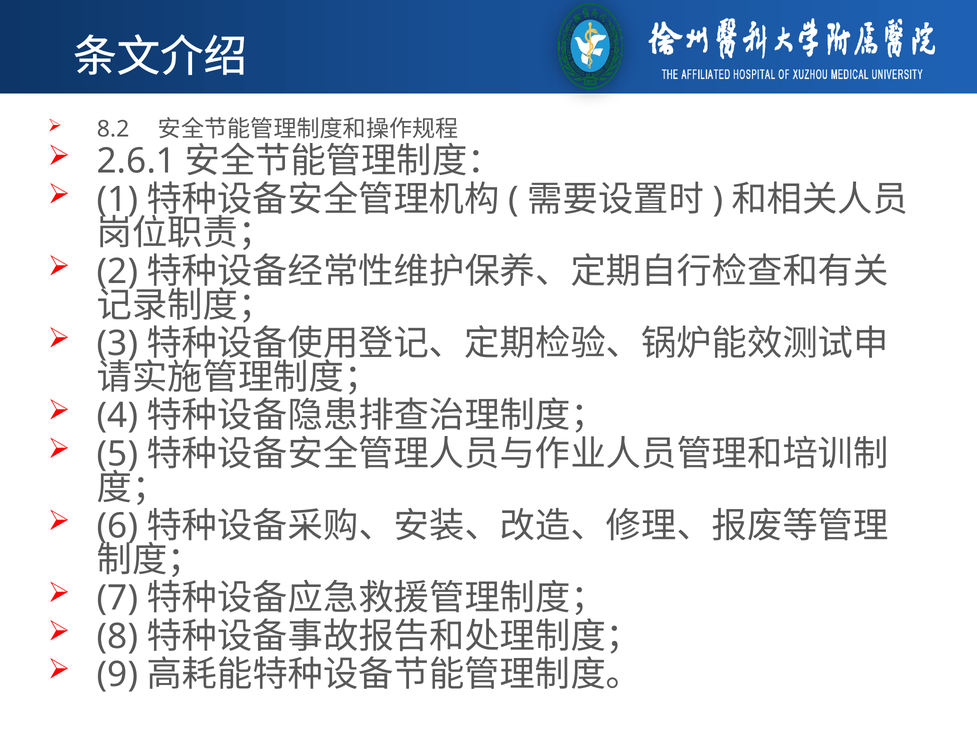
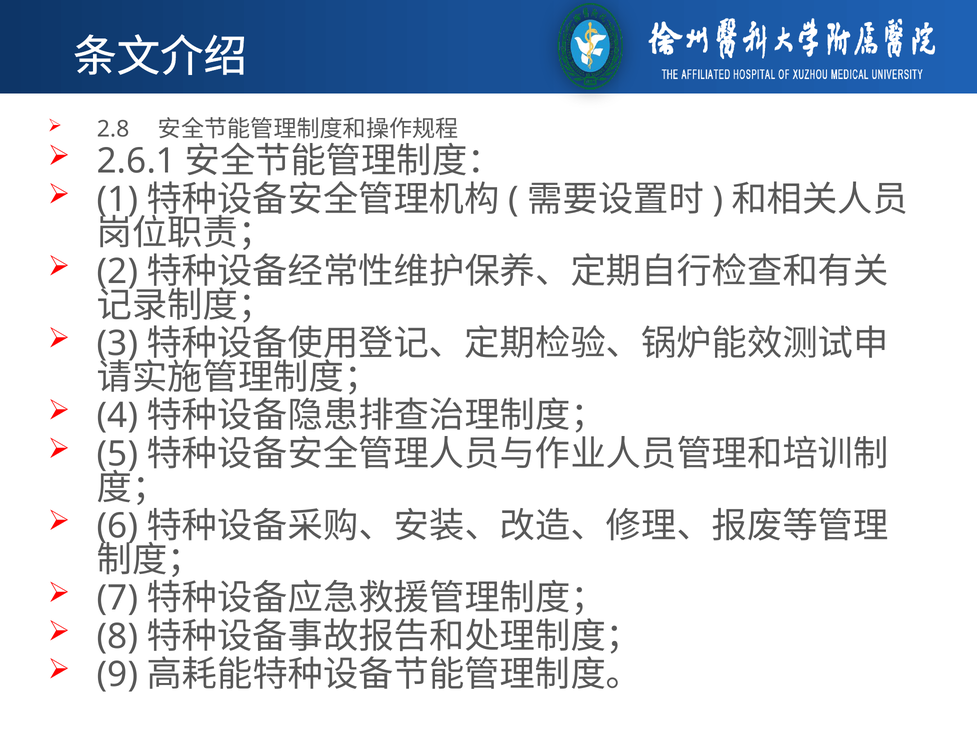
8.2: 8.2 -> 2.8
